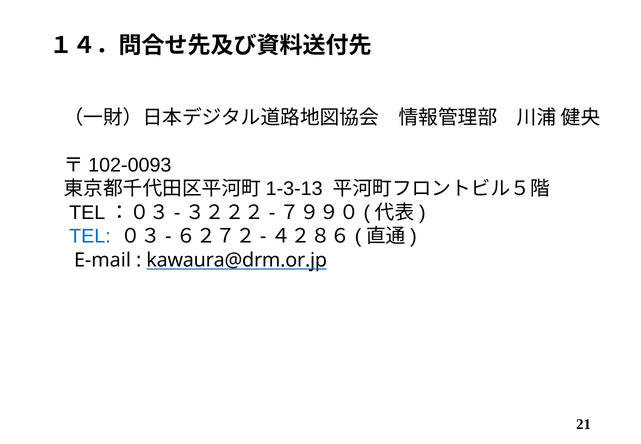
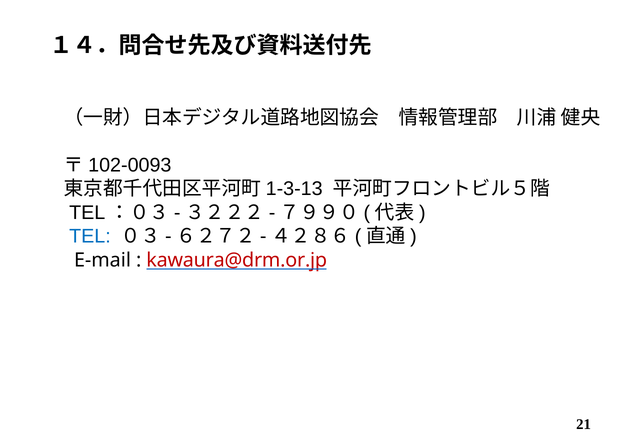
kawaura@drm.or.jp colour: black -> red
